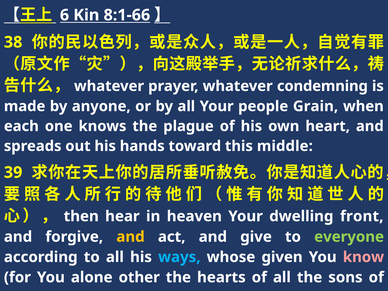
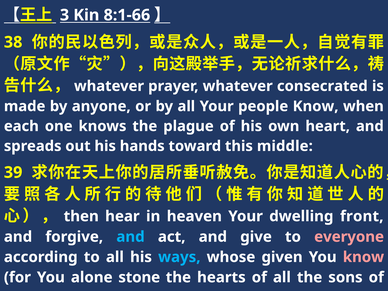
6: 6 -> 3
condemning: condemning -> consecrated
people Grain: Grain -> Know
and at (131, 237) colour: yellow -> light blue
everyone colour: light green -> pink
other: other -> stone
